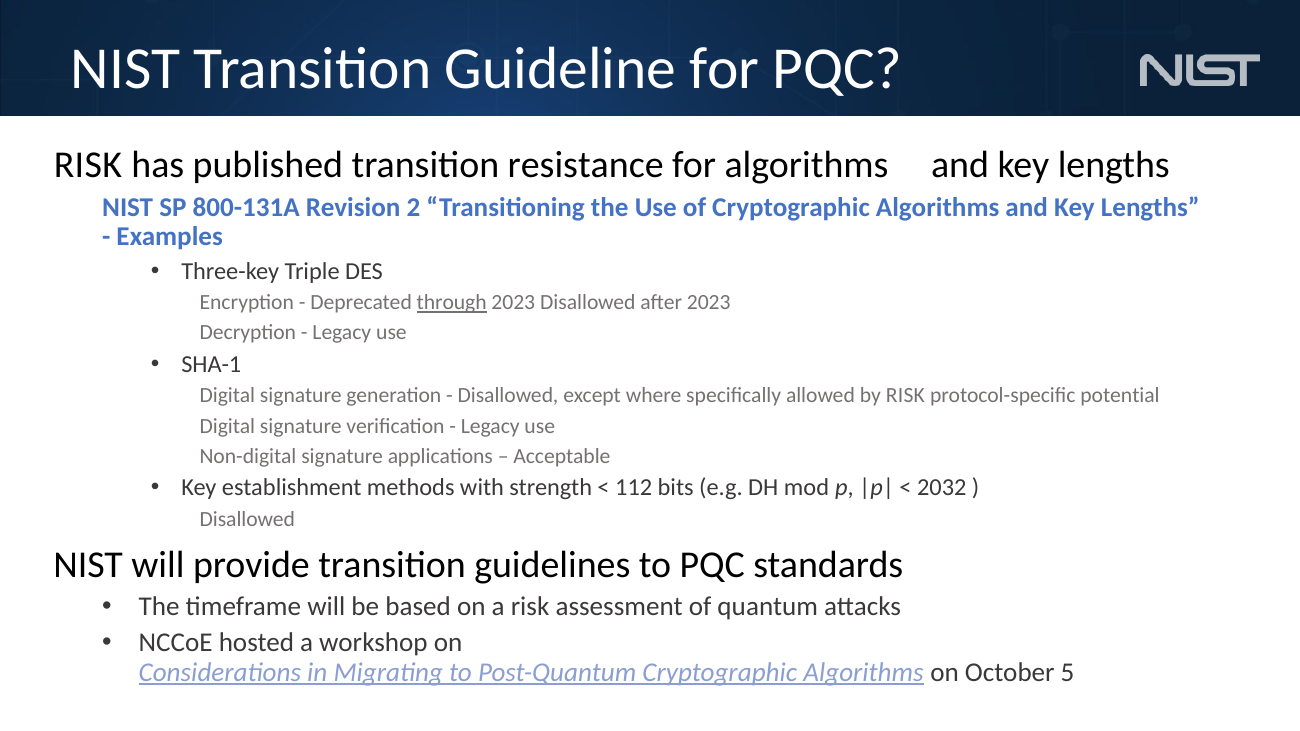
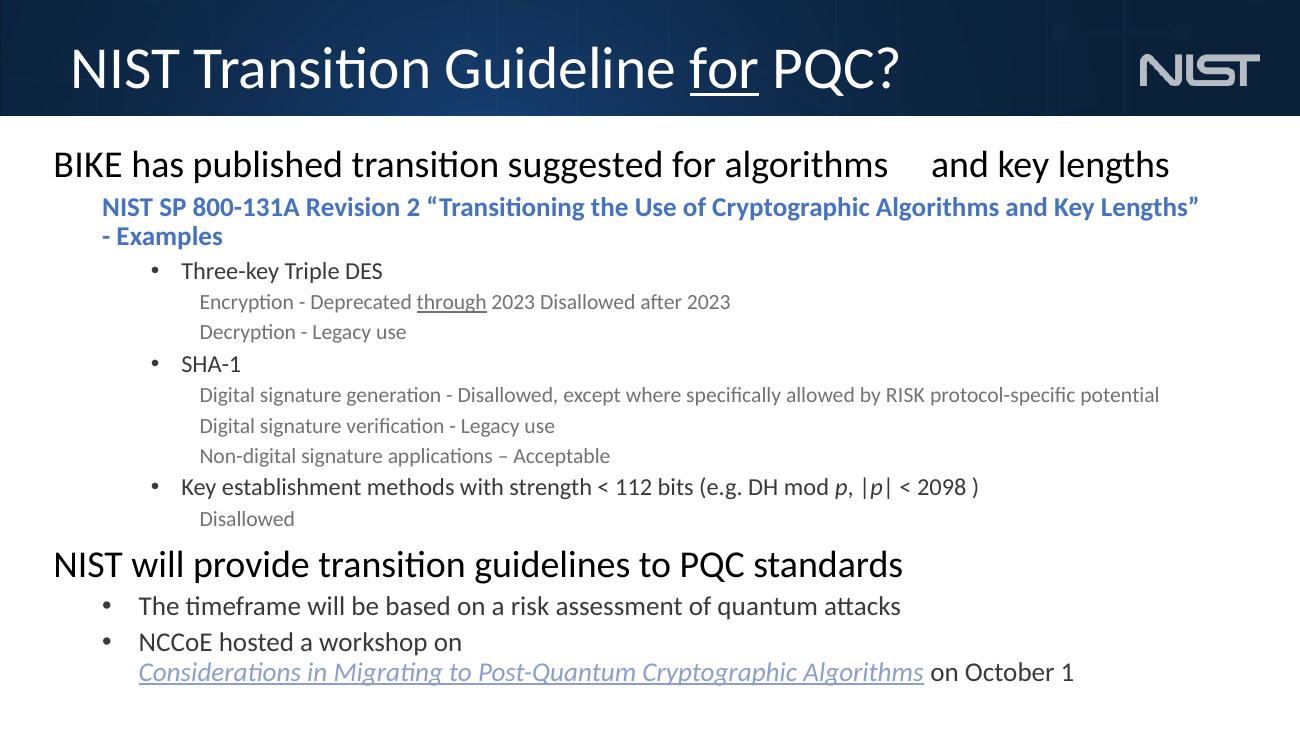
for at (725, 69) underline: none -> present
RISK at (88, 165): RISK -> BIKE
resistance: resistance -> suggested
2032: 2032 -> 2098
5: 5 -> 1
